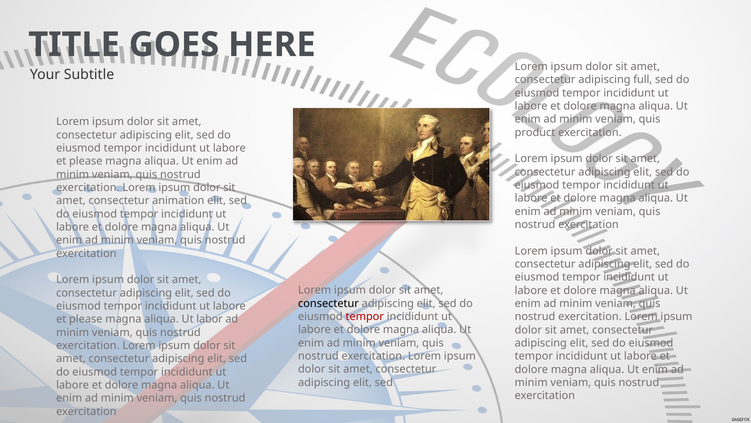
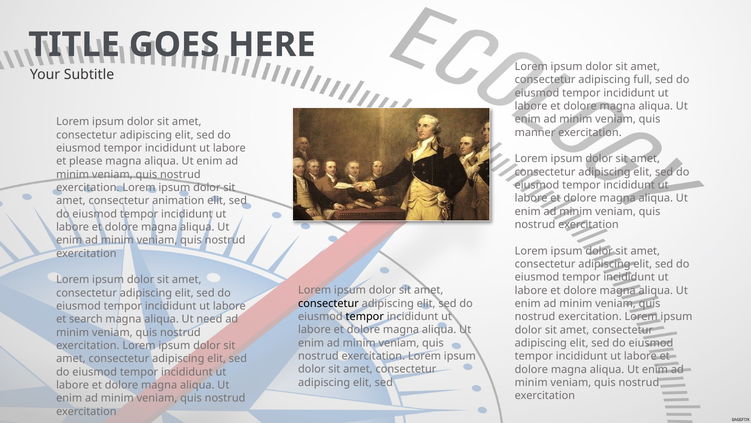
product: product -> manner
tempor at (365, 316) colour: red -> black
please at (86, 319): please -> search
labor: labor -> need
